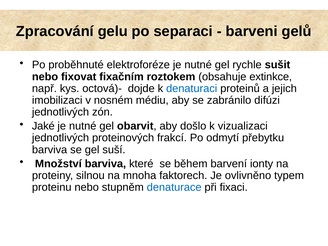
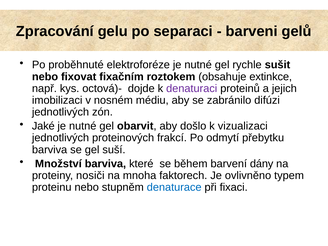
denaturaci colour: blue -> purple
ionty: ionty -> dány
silnou: silnou -> nosiči
